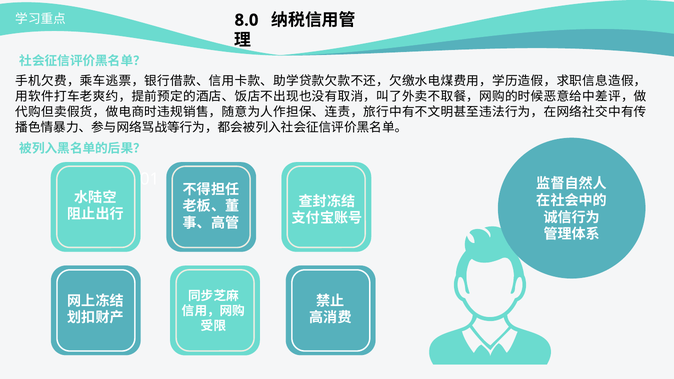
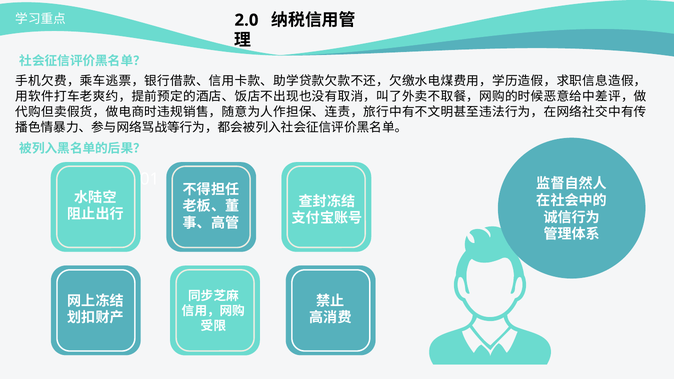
8.0: 8.0 -> 2.0
